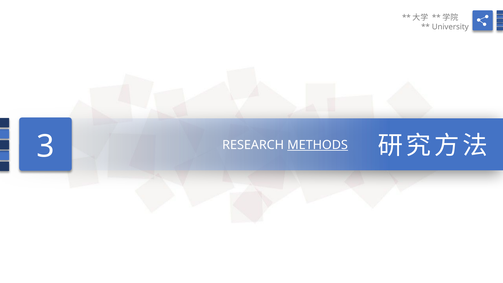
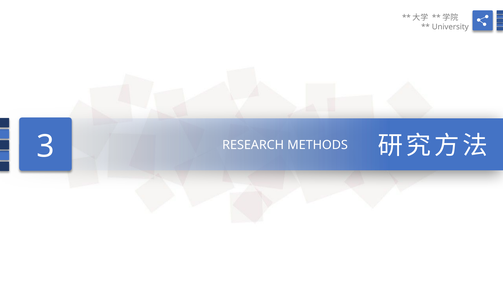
METHODS underline: present -> none
